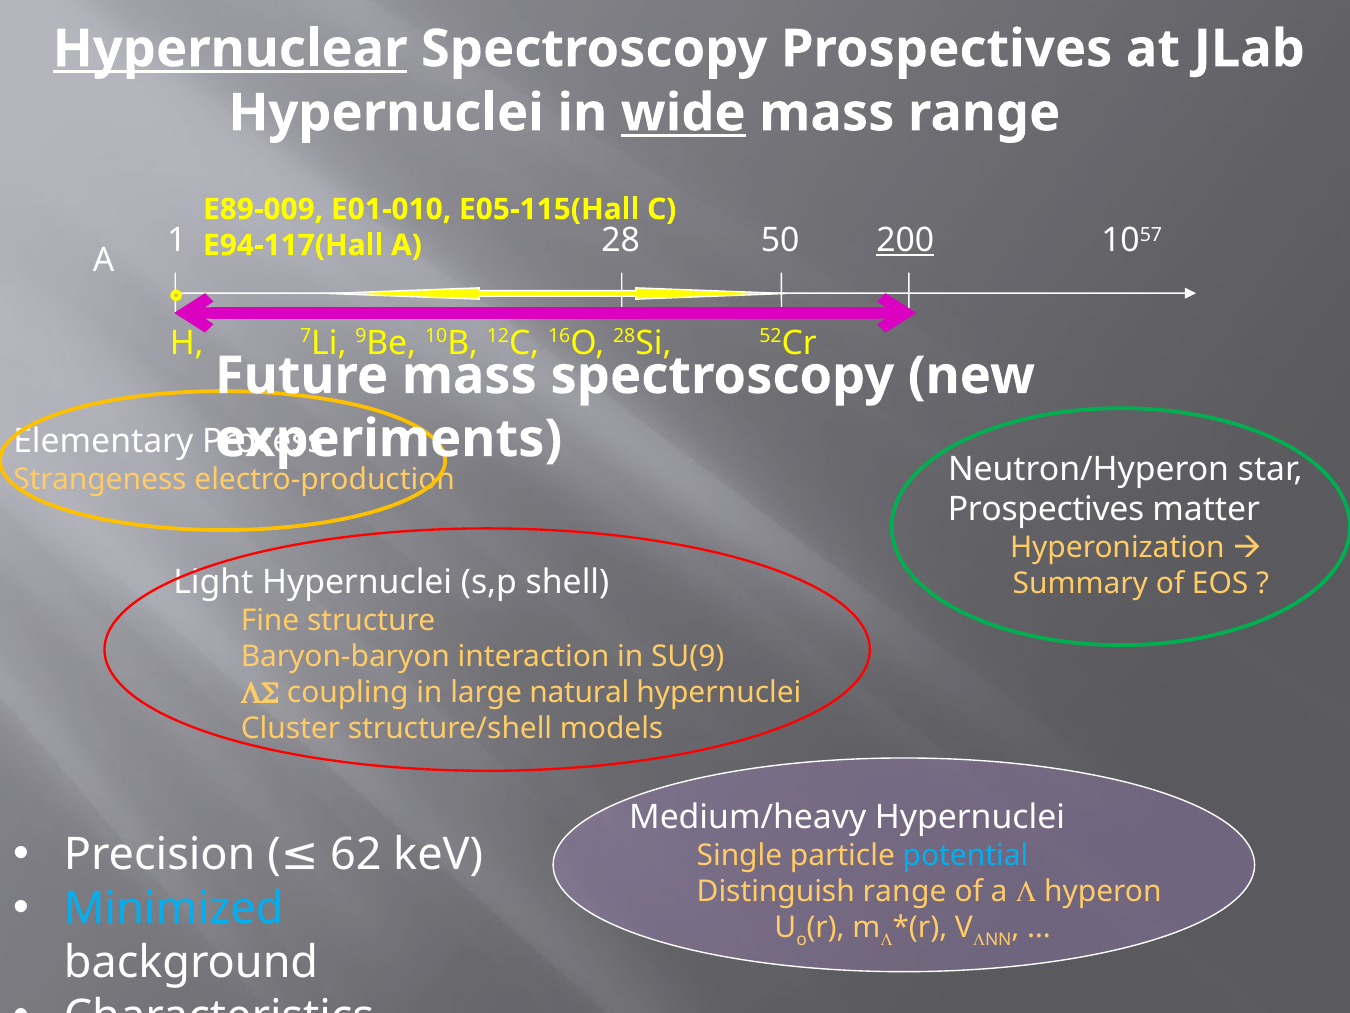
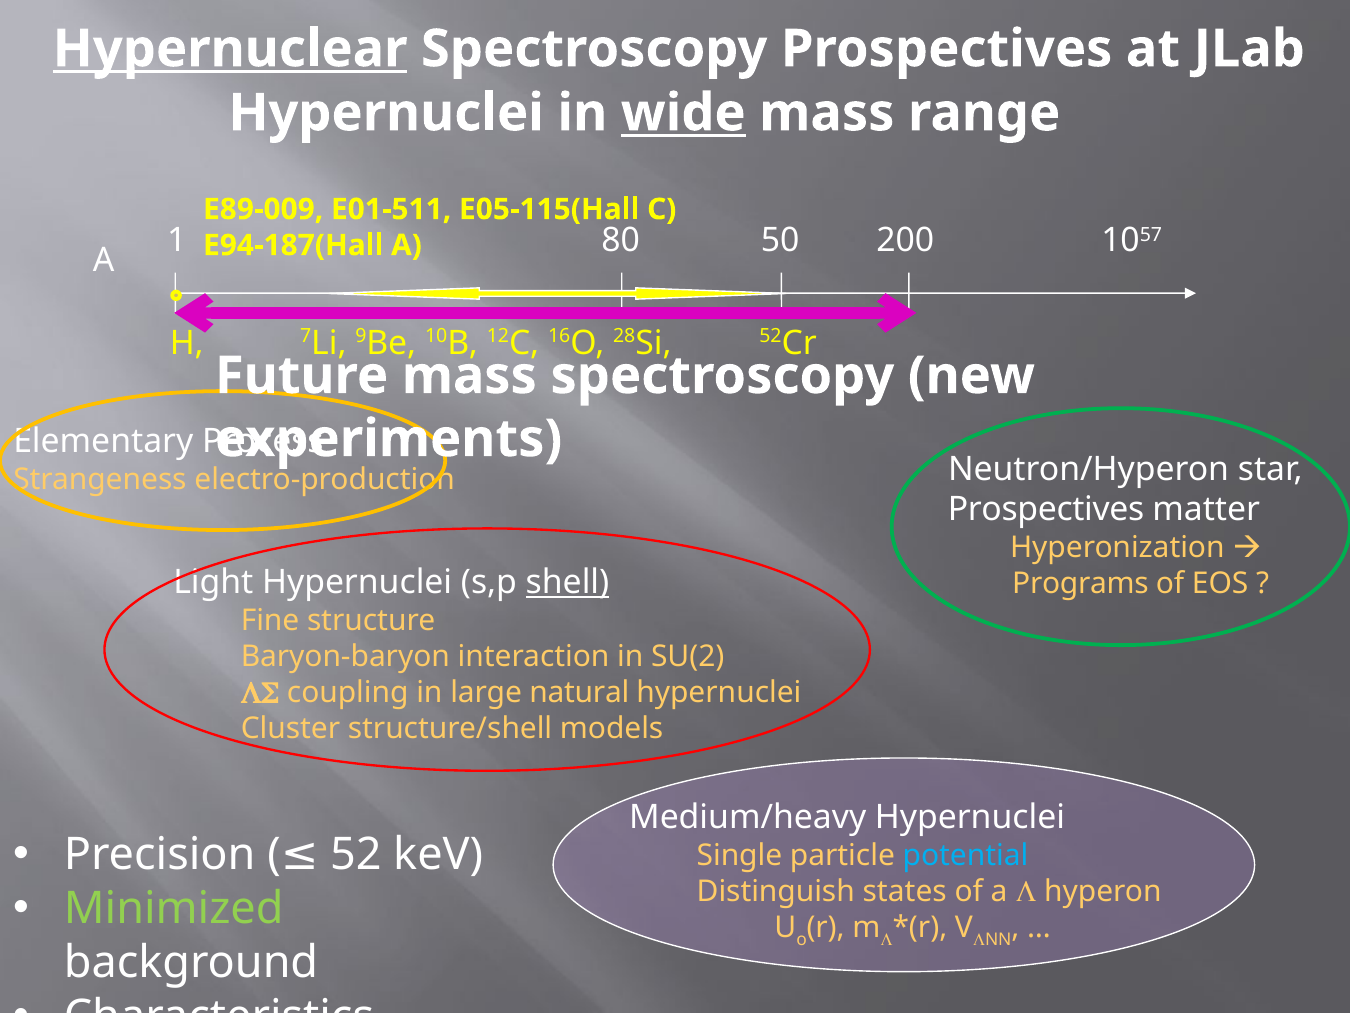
E01-010: E01-010 -> E01-511
28: 28 -> 80
200 underline: present -> none
E94-117(Hall: E94-117(Hall -> E94-187(Hall
shell underline: none -> present
Summary: Summary -> Programs
SU(9: SU(9 -> SU(2
62: 62 -> 52
Distinguish range: range -> states
Minimized colour: light blue -> light green
